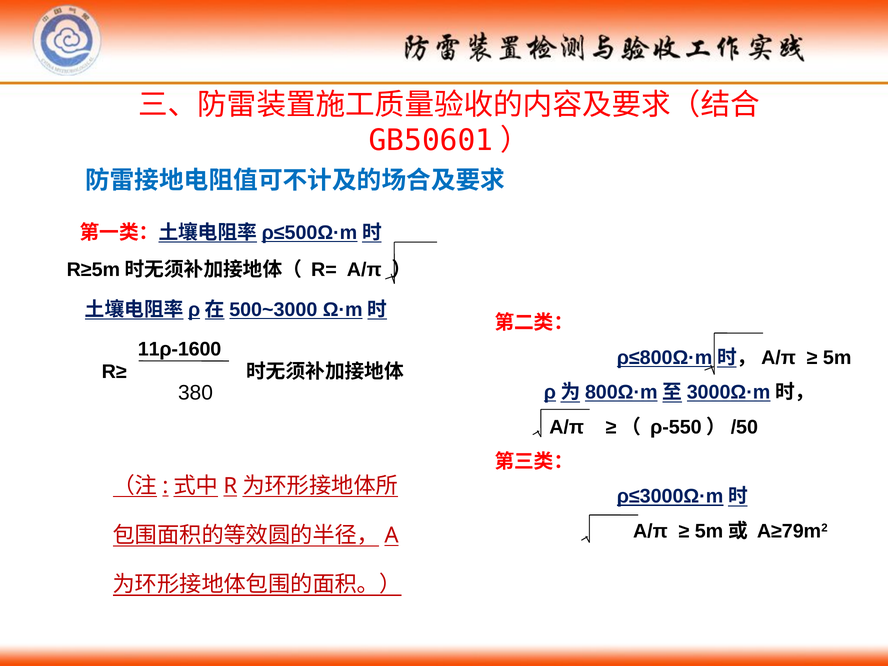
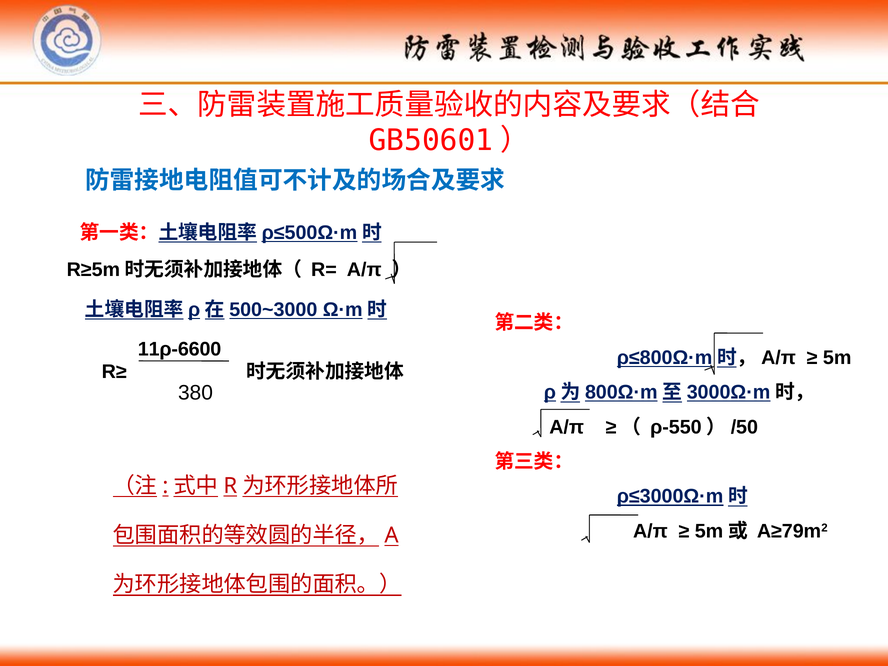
11ρ-1600: 11ρ-1600 -> 11ρ-6600
